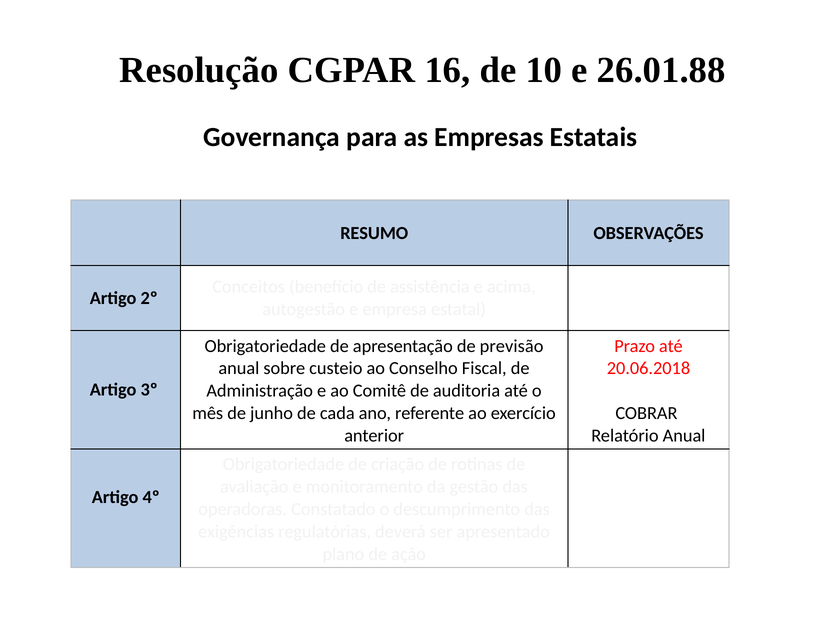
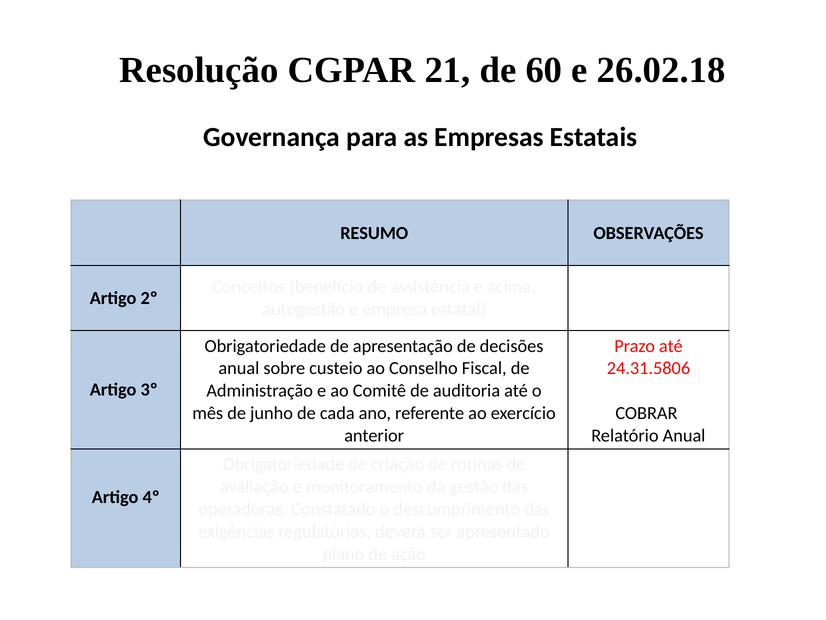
16: 16 -> 21
10: 10 -> 60
26.01.88: 26.01.88 -> 26.02.18
previsão: previsão -> decisões
20.06.2018: 20.06.2018 -> 24.31.5806
